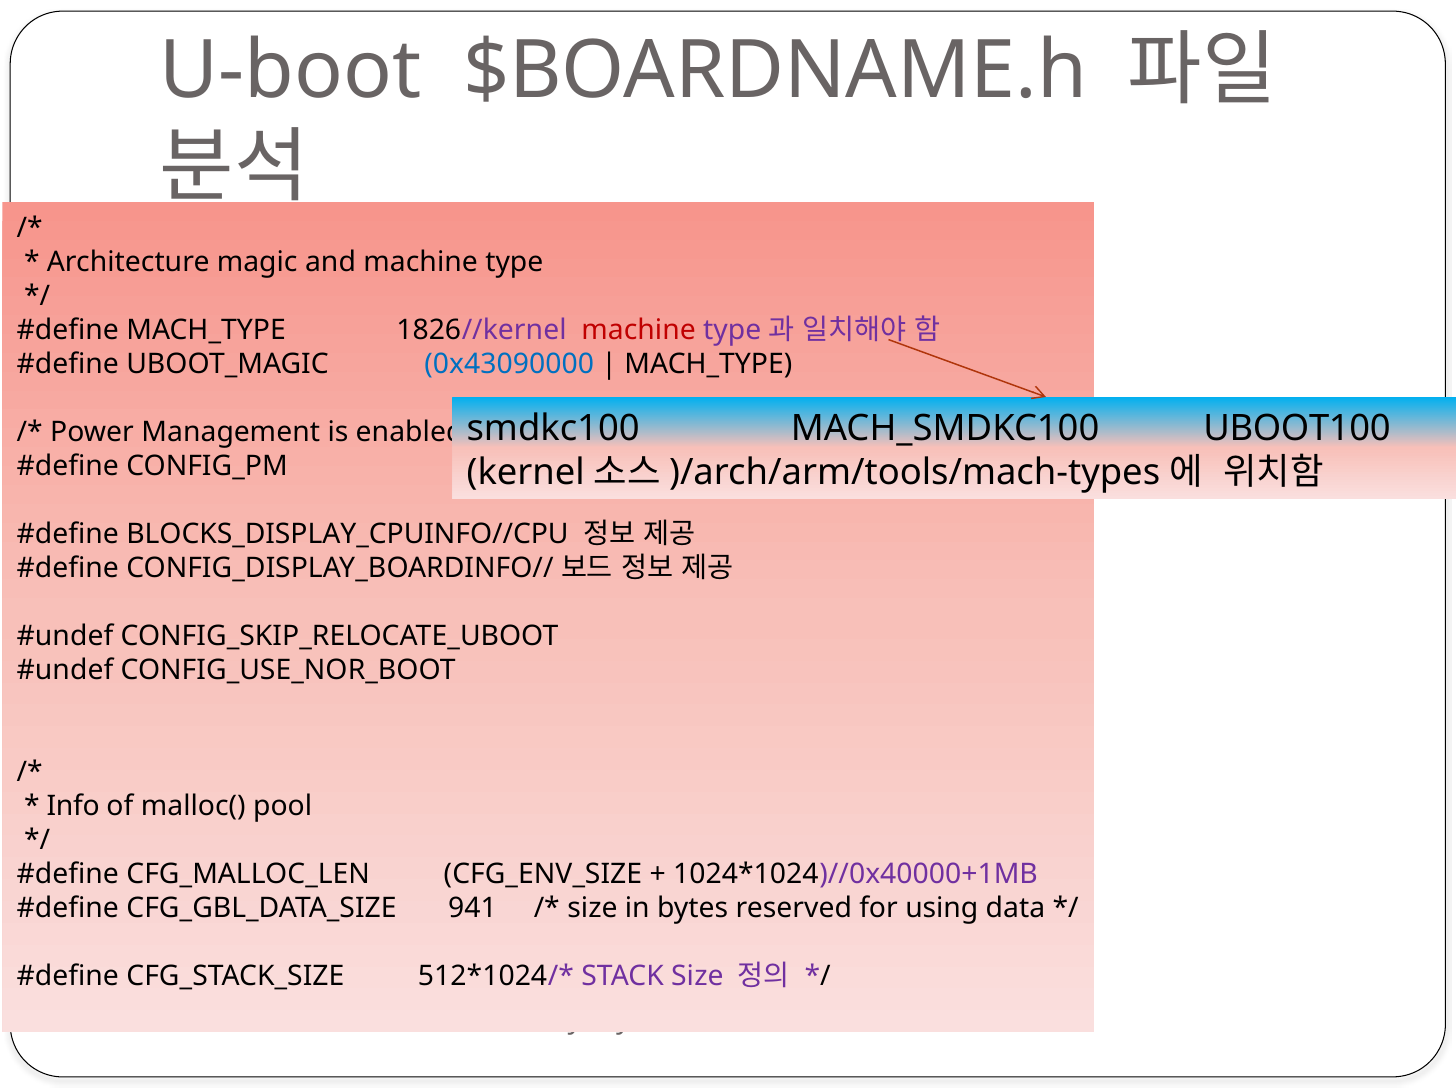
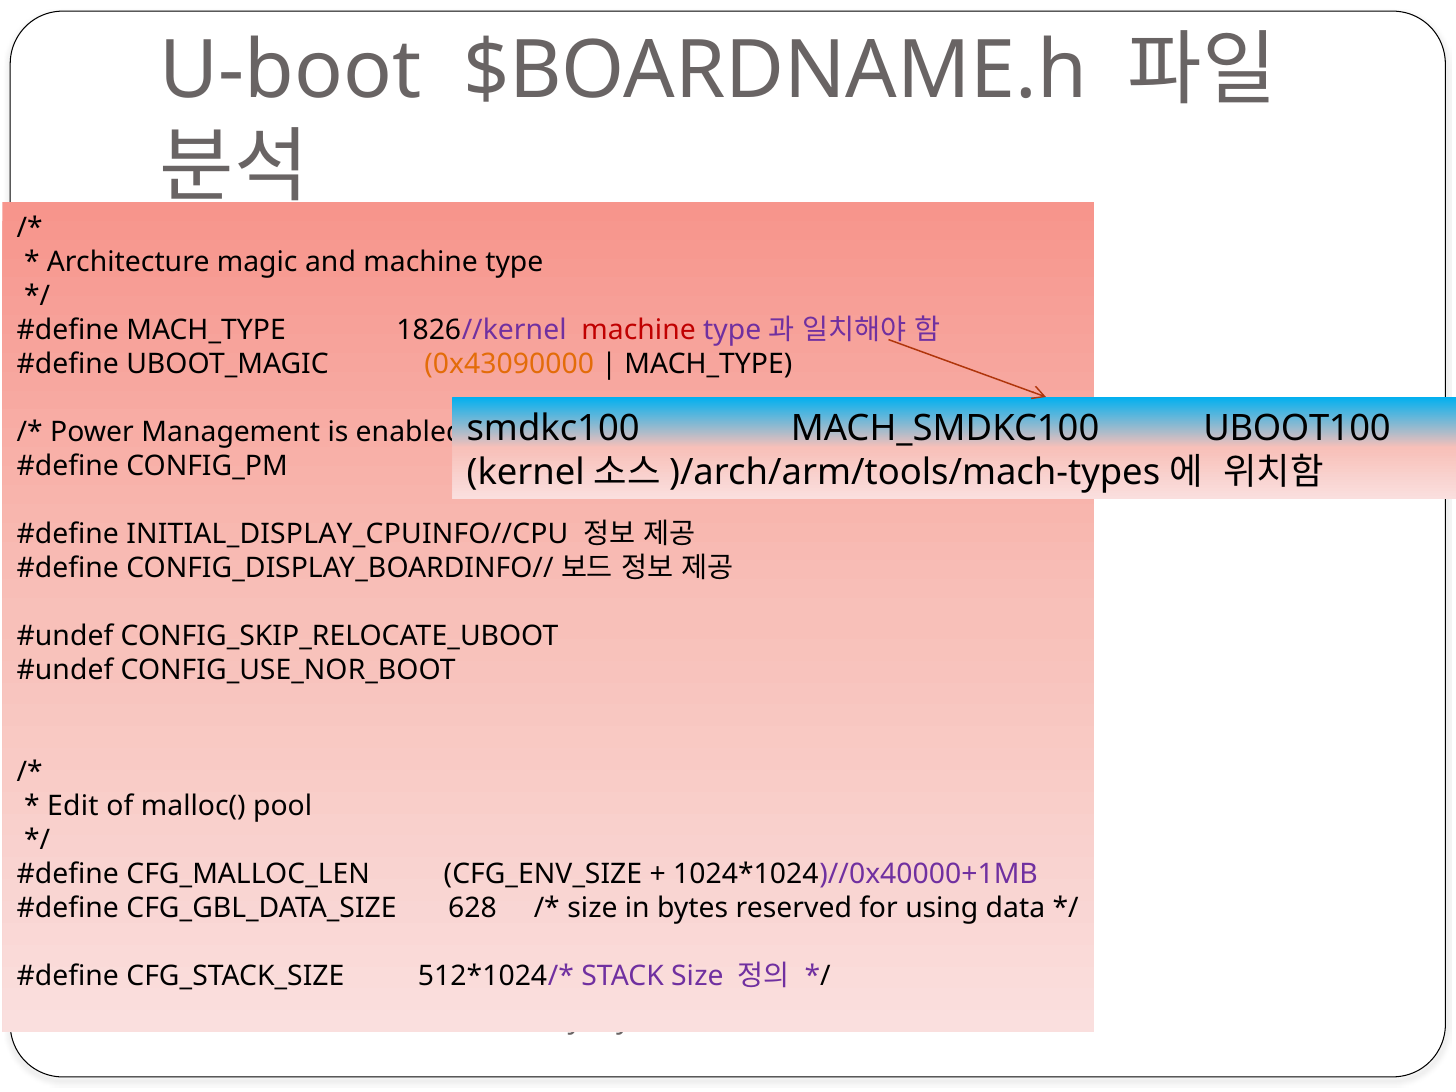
0x43090000 colour: blue -> orange
BLOCKS_DISPLAY_CPUINFO//CPU: BLOCKS_DISPLAY_CPUINFO//CPU -> INITIAL_DISPLAY_CPUINFO//CPU
Info: Info -> Edit
941: 941 -> 628
